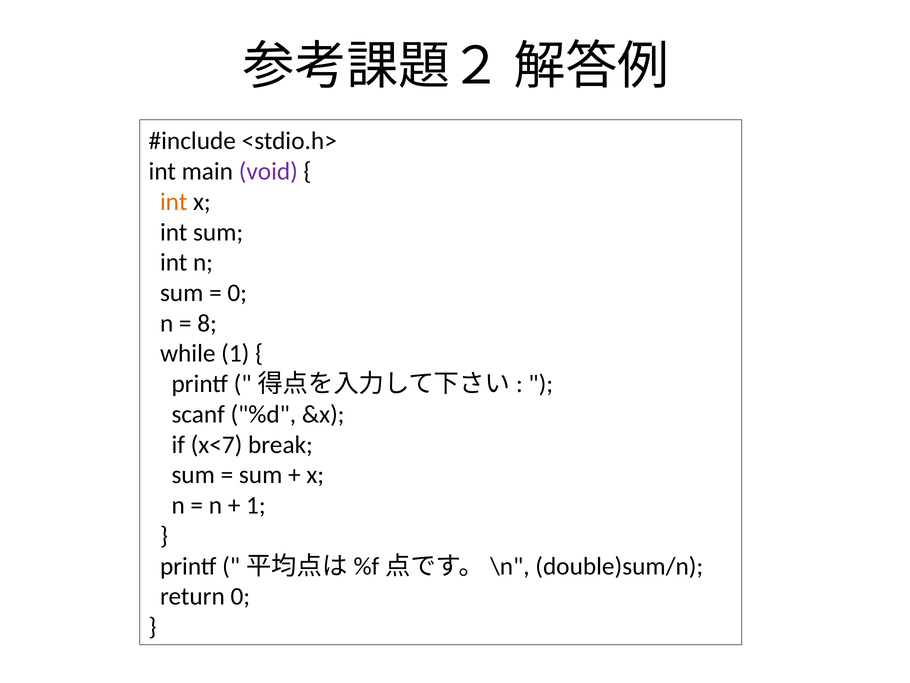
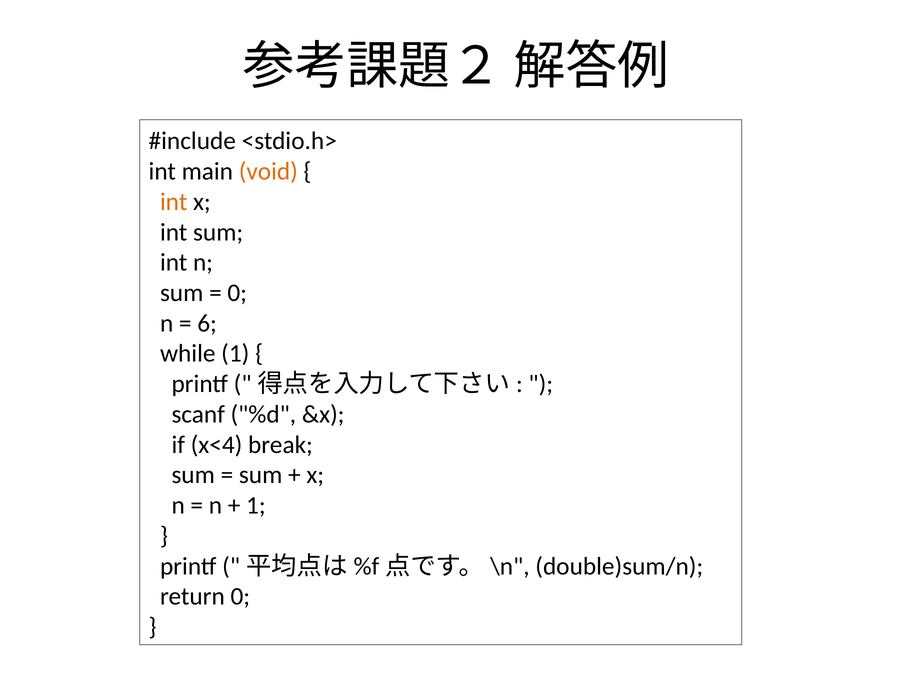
void colour: purple -> orange
8: 8 -> 6
x<7: x<7 -> x<4
